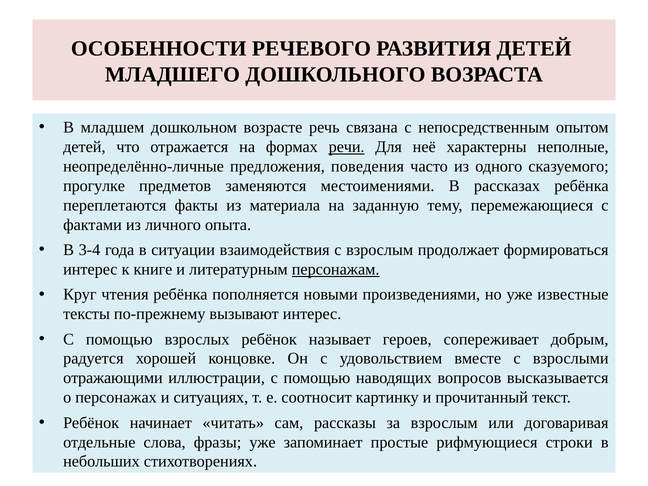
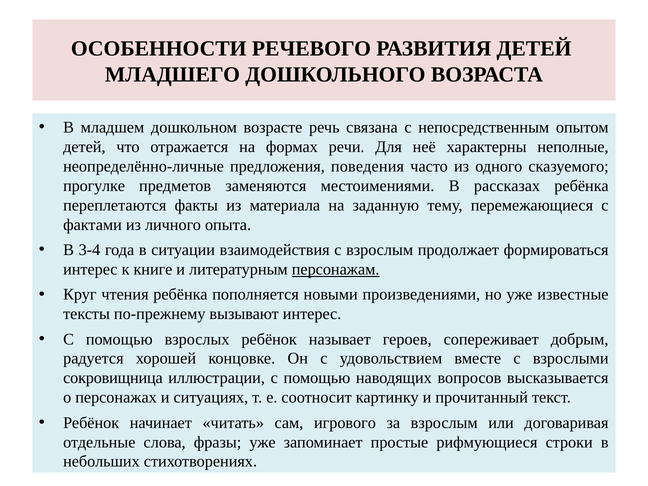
речи underline: present -> none
отражающими: отражающими -> сокровищница
рассказы: рассказы -> игрового
